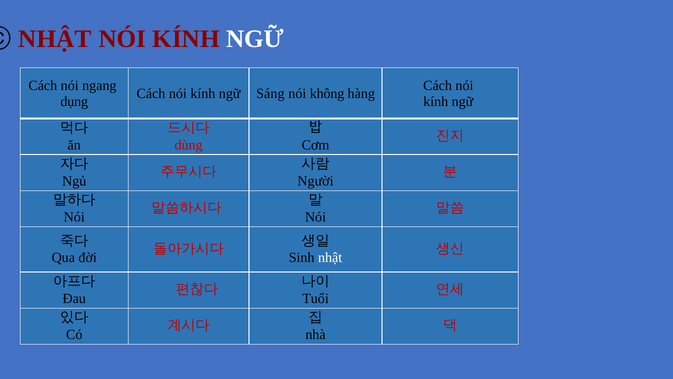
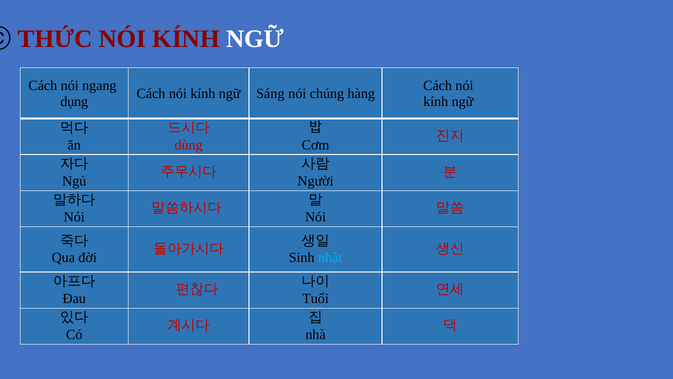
NHẬT at (55, 39): NHẬT -> THỨC
không: không -> chúng
nhật at (330, 257) colour: white -> light blue
